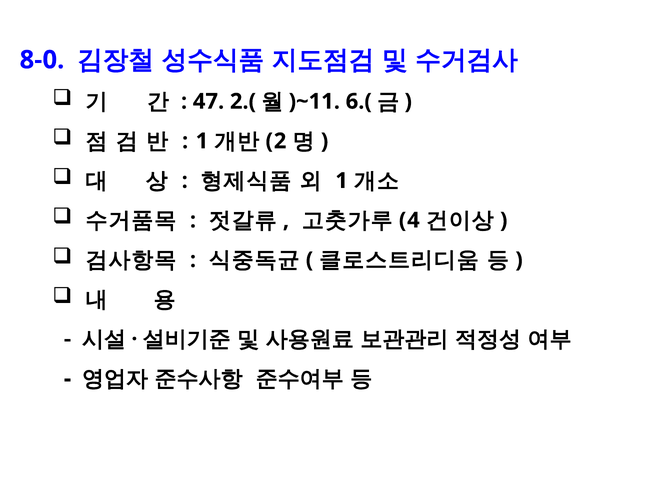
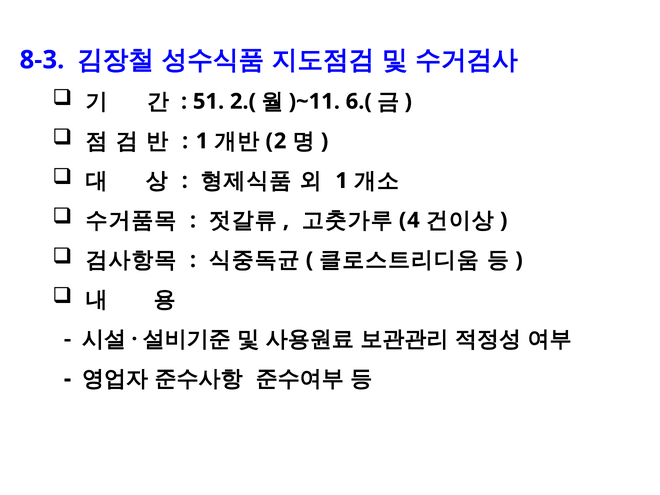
8-0: 8-0 -> 8-3
47: 47 -> 51
